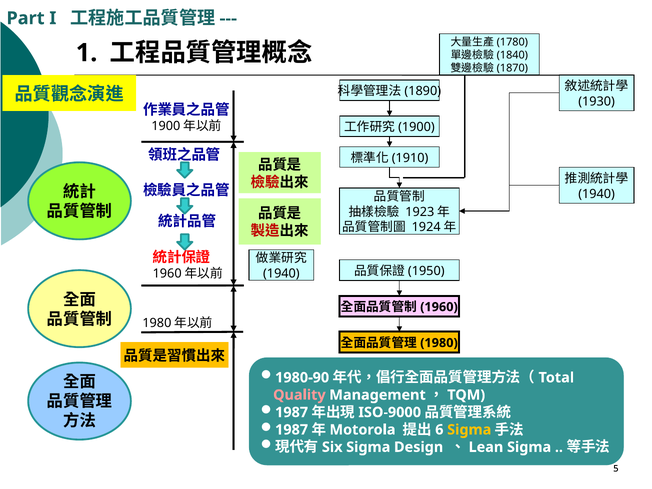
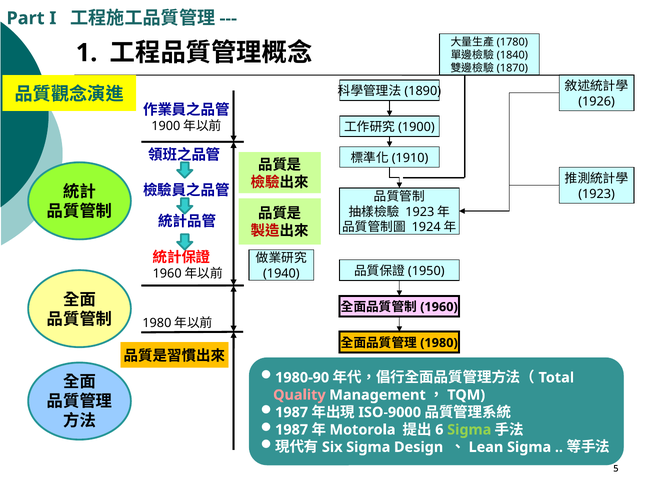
1930: 1930 -> 1926
1940 at (597, 194): 1940 -> 1923
Sigma at (469, 430) colour: yellow -> light green
